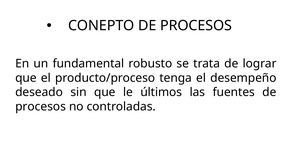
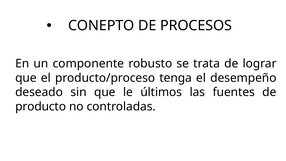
fundamental: fundamental -> componente
procesos at (41, 106): procesos -> producto
